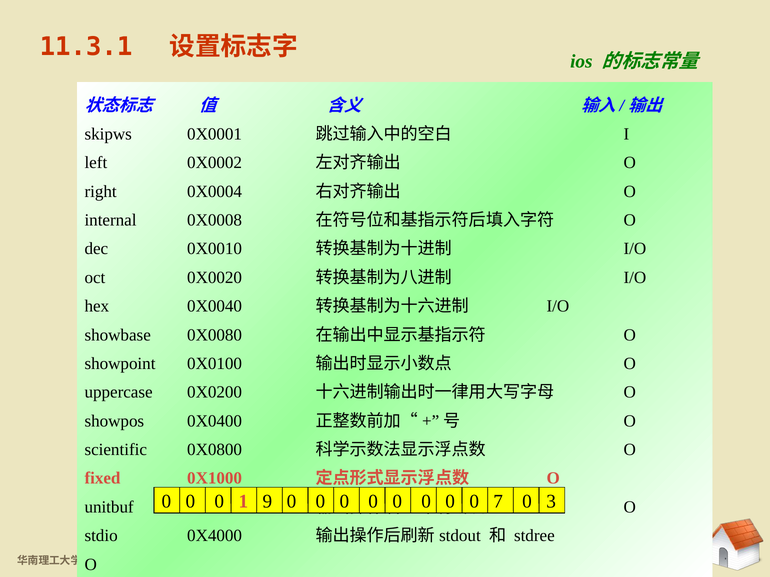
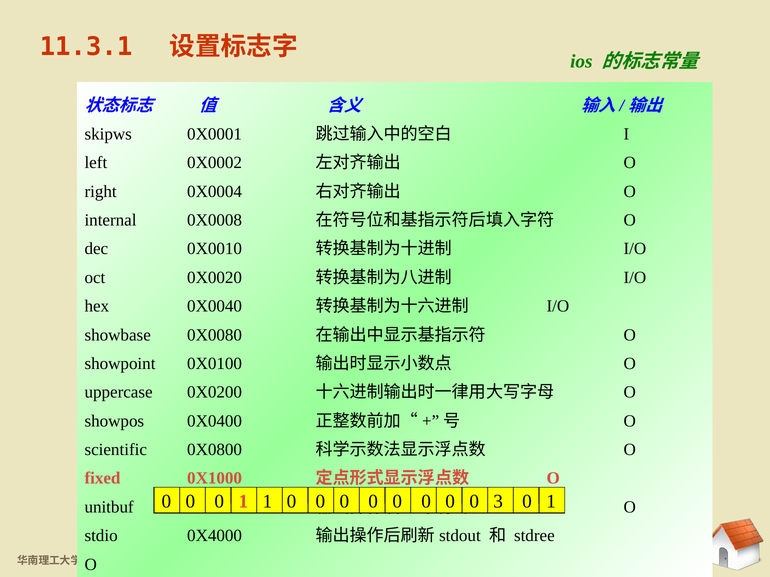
1 9: 9 -> 1
7: 7 -> 3
3 at (551, 502): 3 -> 1
